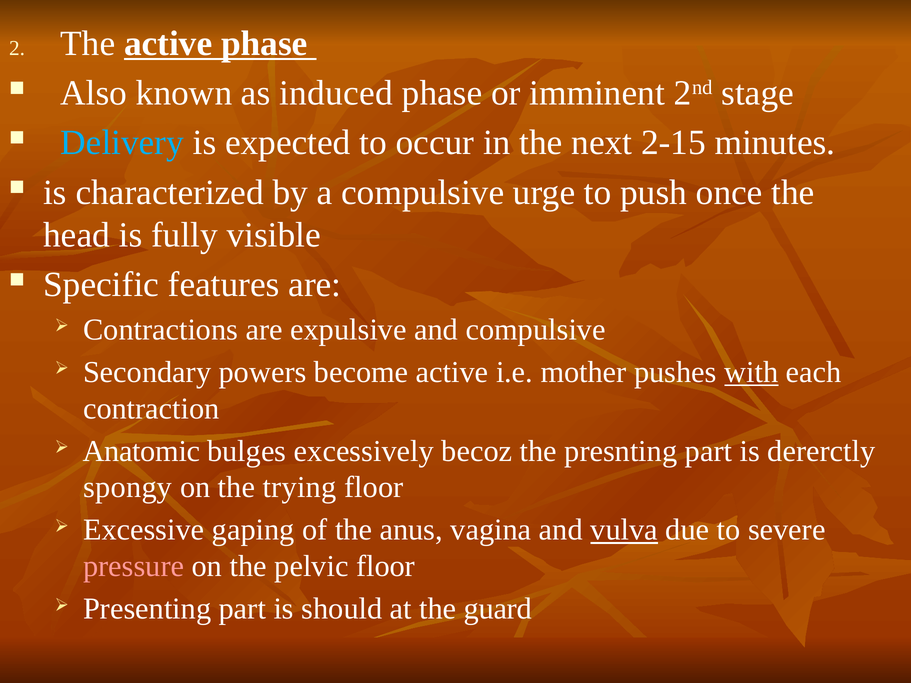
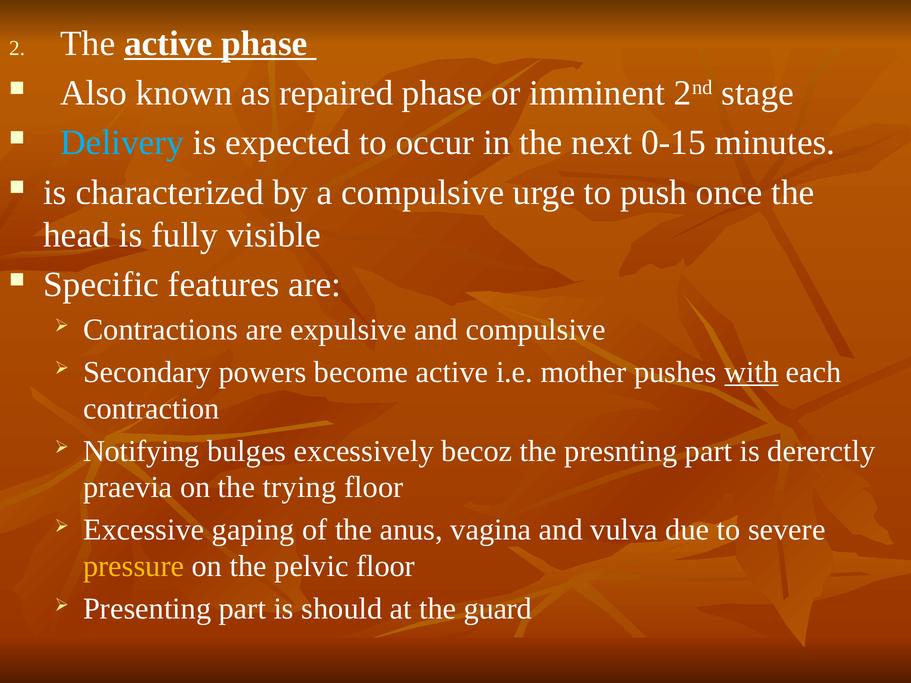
induced: induced -> repaired
2-15: 2-15 -> 0-15
Anatomic: Anatomic -> Notifying
spongy: spongy -> praevia
vulva underline: present -> none
pressure colour: pink -> yellow
